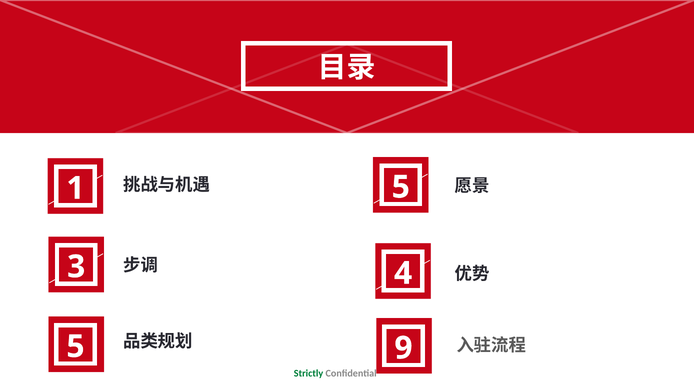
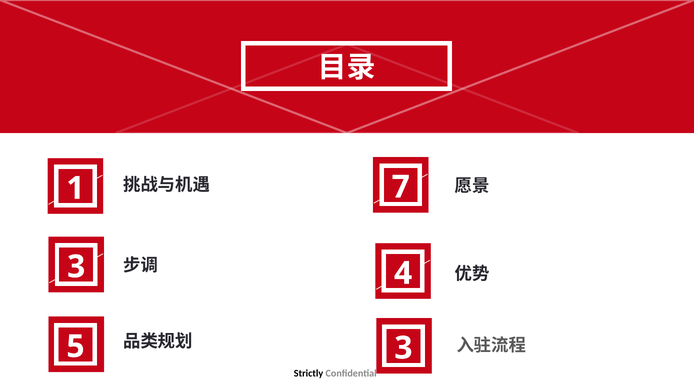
5 at (401, 187): 5 -> 7
5 9: 9 -> 3
Strictly colour: green -> black
